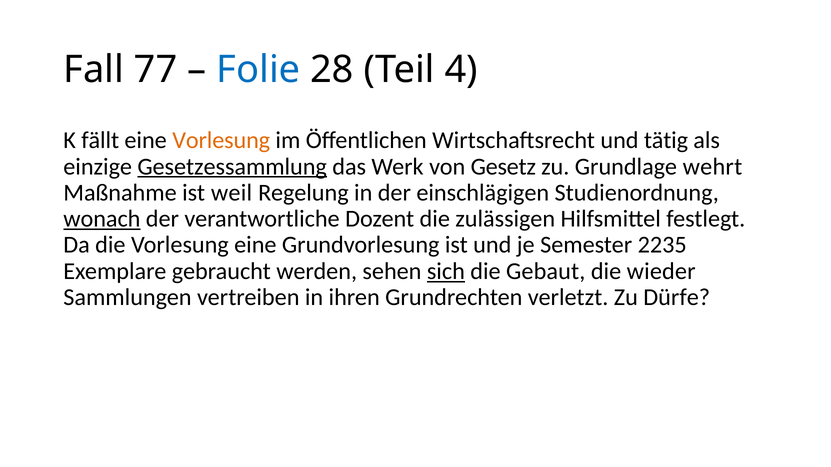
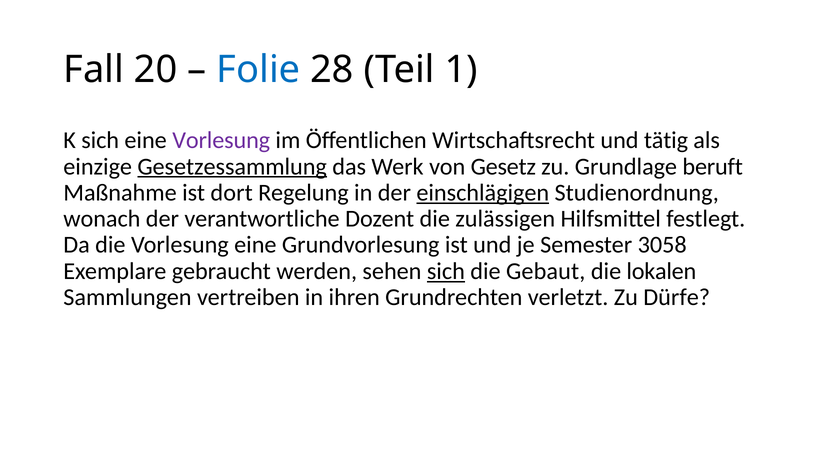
77: 77 -> 20
4: 4 -> 1
K fällt: fällt -> sich
Vorlesung at (221, 140) colour: orange -> purple
wehrt: wehrt -> beruft
weil: weil -> dort
einschlägigen underline: none -> present
wonach underline: present -> none
2235: 2235 -> 3058
wieder: wieder -> lokalen
